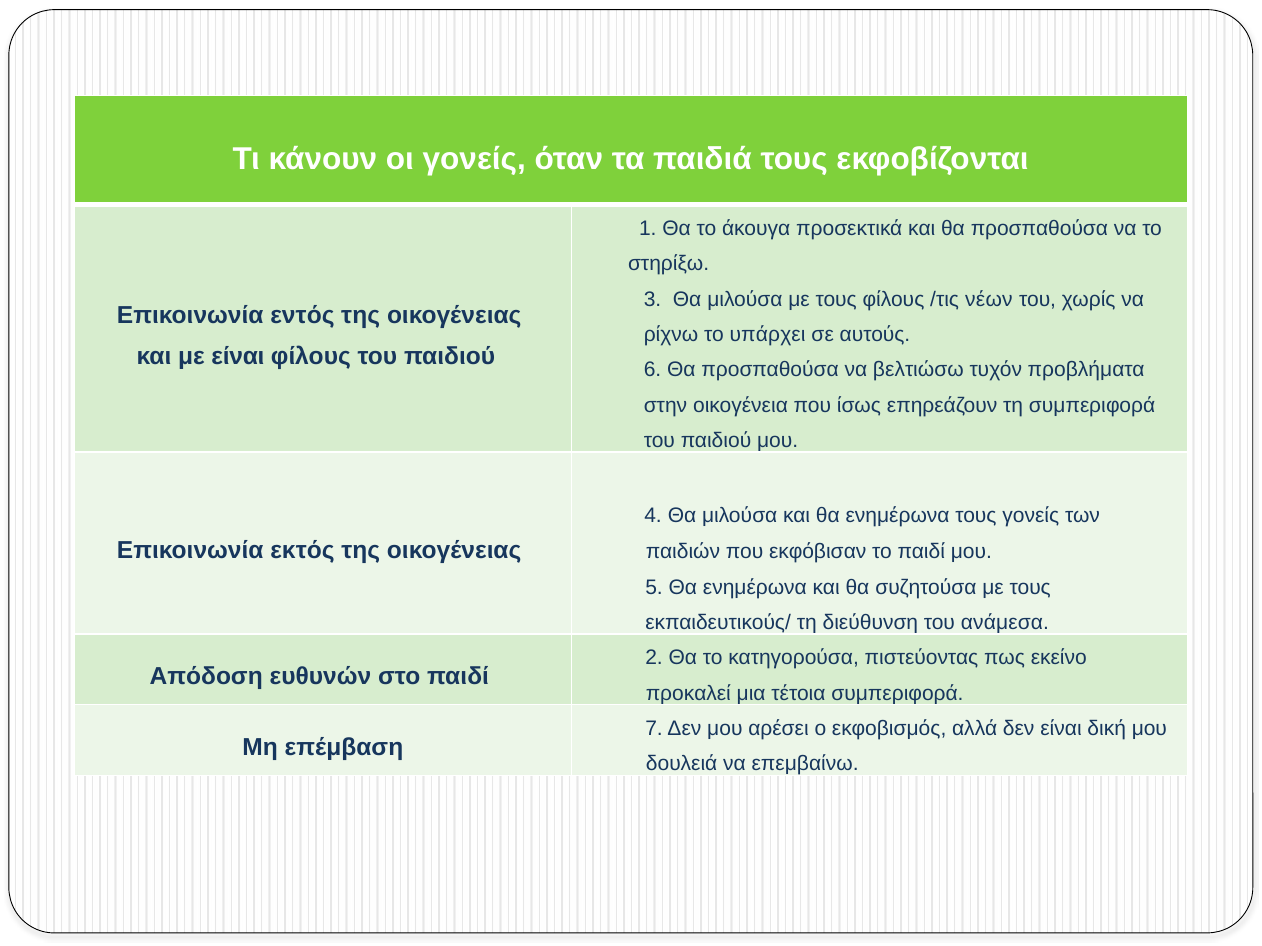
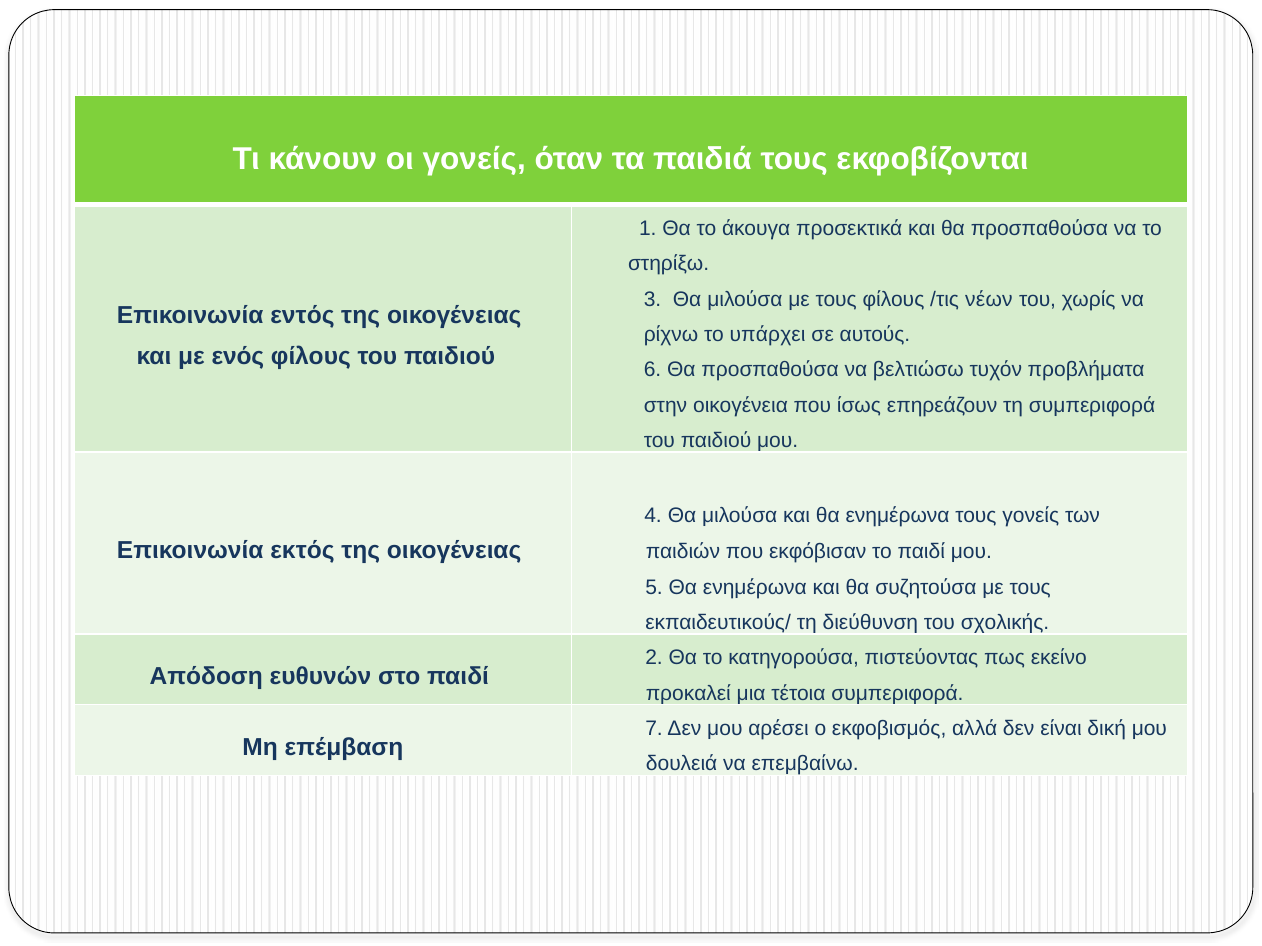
με είναι: είναι -> ενός
ανάμεσα: ανάμεσα -> σχολικής
